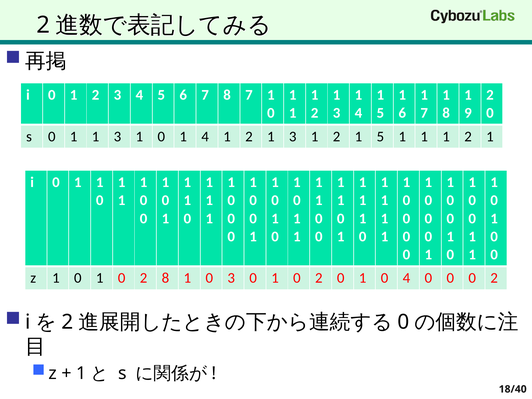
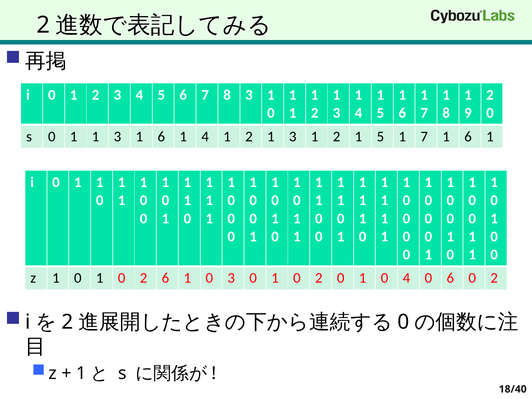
8 7: 7 -> 3
3 1 0: 0 -> 6
5 1 1: 1 -> 7
2 at (468, 137): 2 -> 6
2 8: 8 -> 6
4 0 0: 0 -> 6
